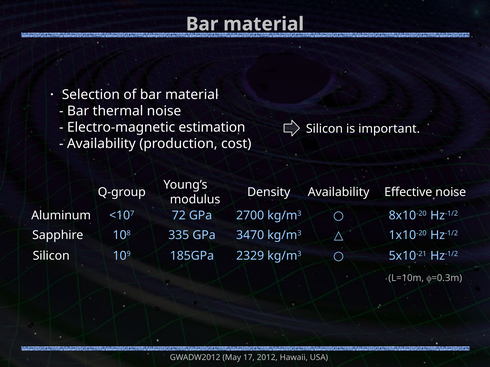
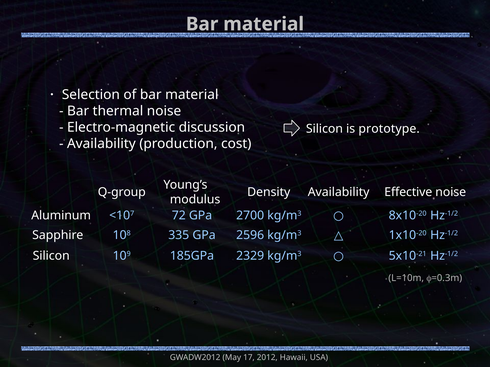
estimation: estimation -> discussion
important: important -> prototype
3470: 3470 -> 2596
